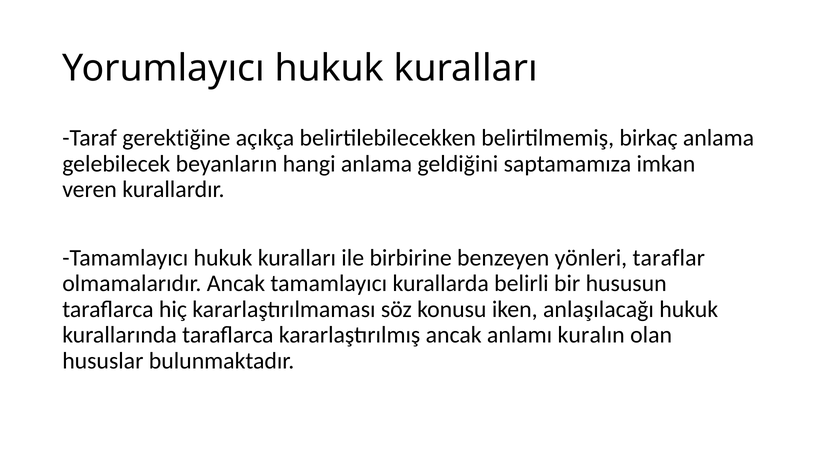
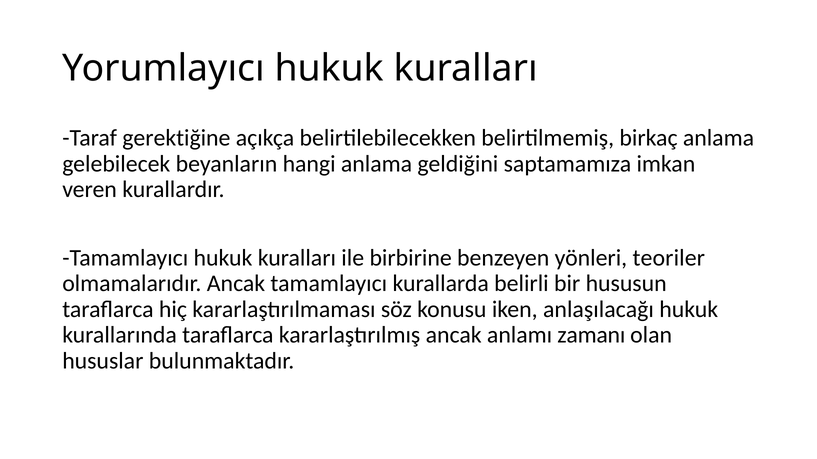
taraflar: taraflar -> teoriler
kuralın: kuralın -> zamanı
